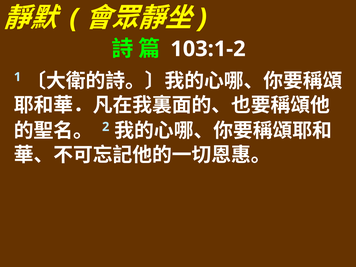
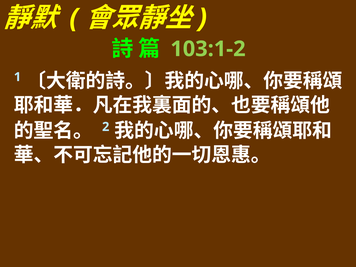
103:1-2 colour: white -> light green
